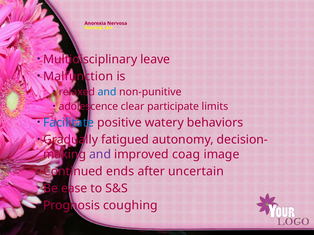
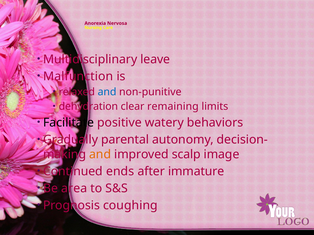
adolescence: adolescence -> dehydration
participate: participate -> remaining
Facilitate colour: blue -> black
fatigued: fatigued -> parental
and at (100, 155) colour: purple -> orange
coag: coag -> scalp
uncertain: uncertain -> immature
ease: ease -> area
